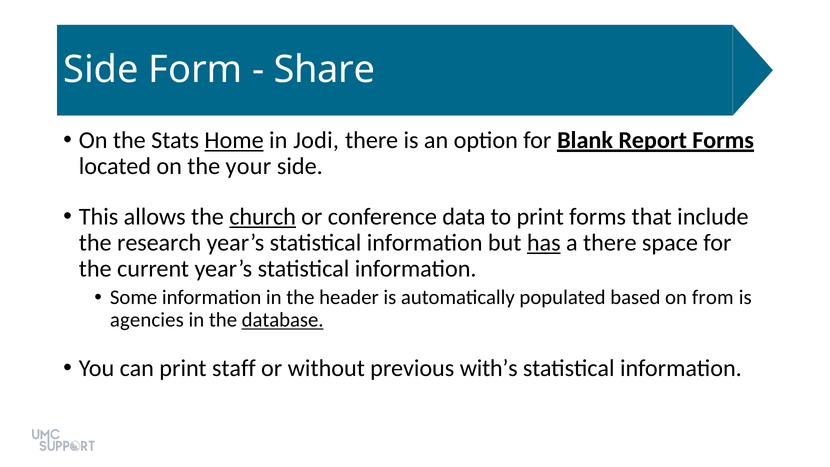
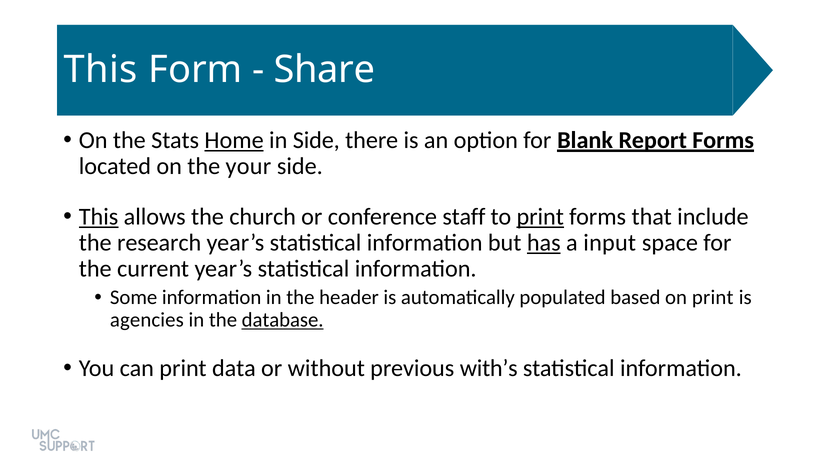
Side at (101, 70): Side -> This
in Jodi: Jodi -> Side
This at (99, 217) underline: none -> present
church underline: present -> none
data: data -> staff
print at (540, 217) underline: none -> present
a there: there -> input
on from: from -> print
staff: staff -> data
